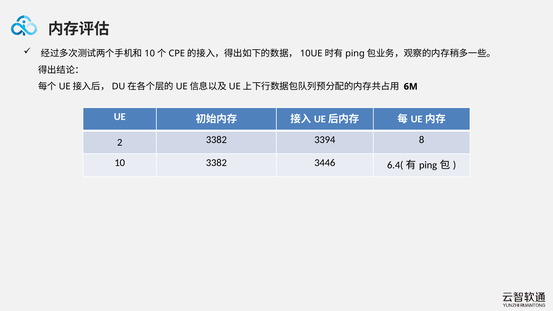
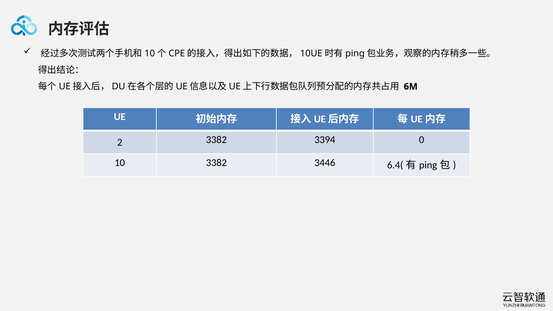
8: 8 -> 0
